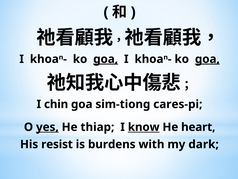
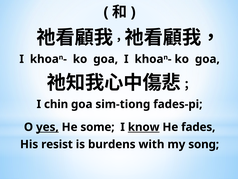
goa at (106, 59) underline: present -> none
goa at (207, 59) underline: present -> none
cares-pi: cares-pi -> fades-pi
thiap: thiap -> some
heart: heart -> fades
dark: dark -> song
